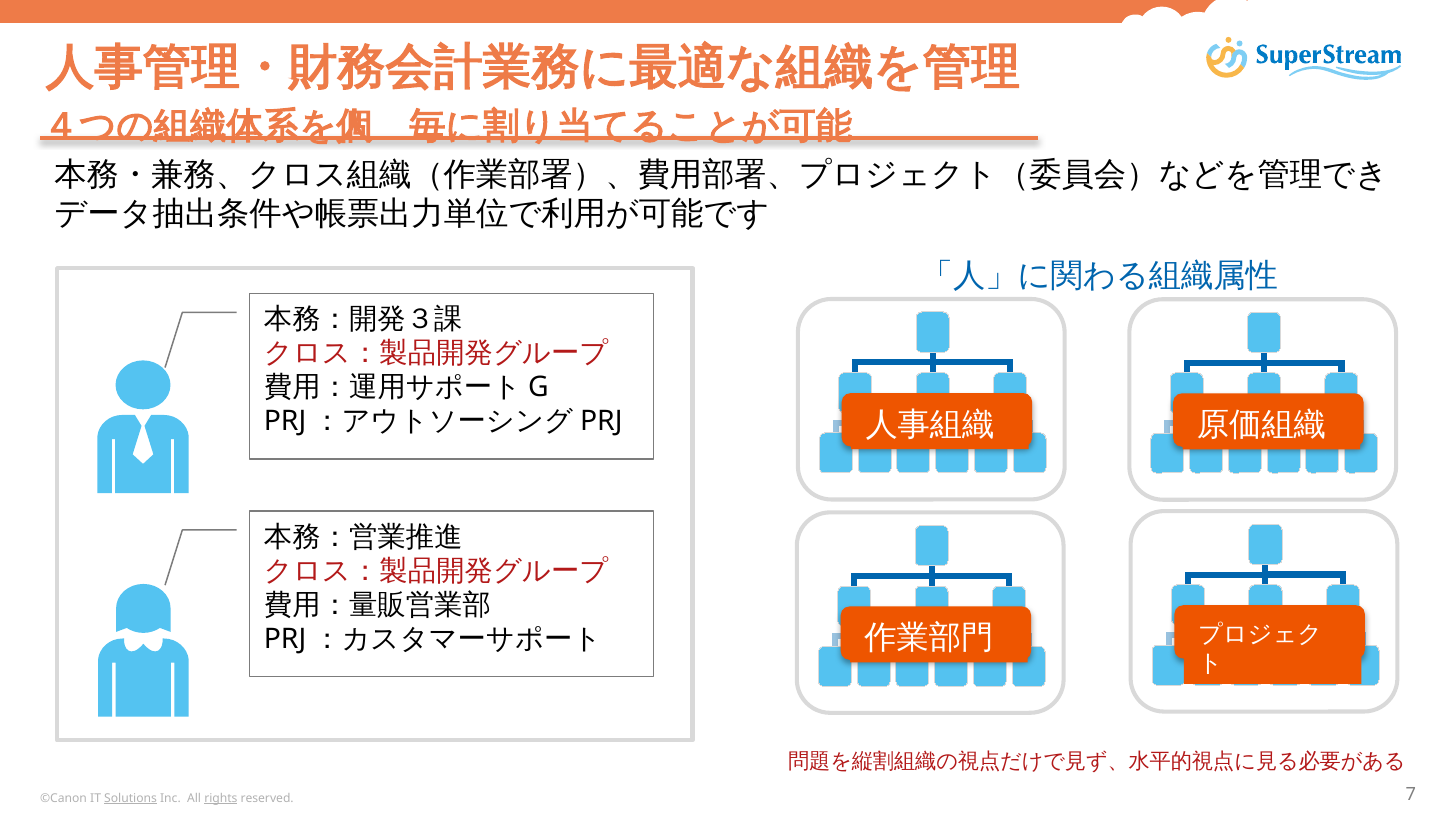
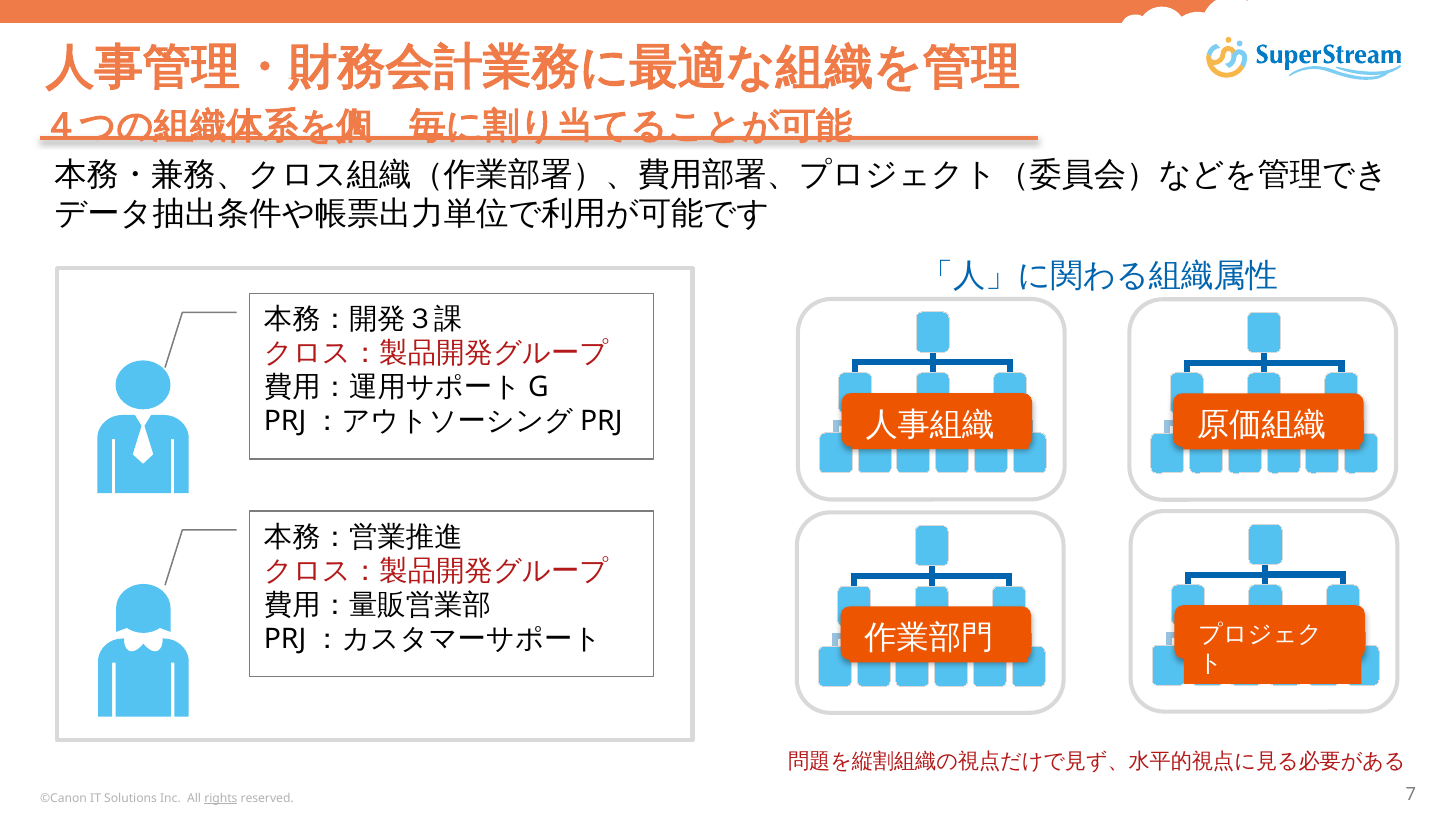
Solutions underline: present -> none
